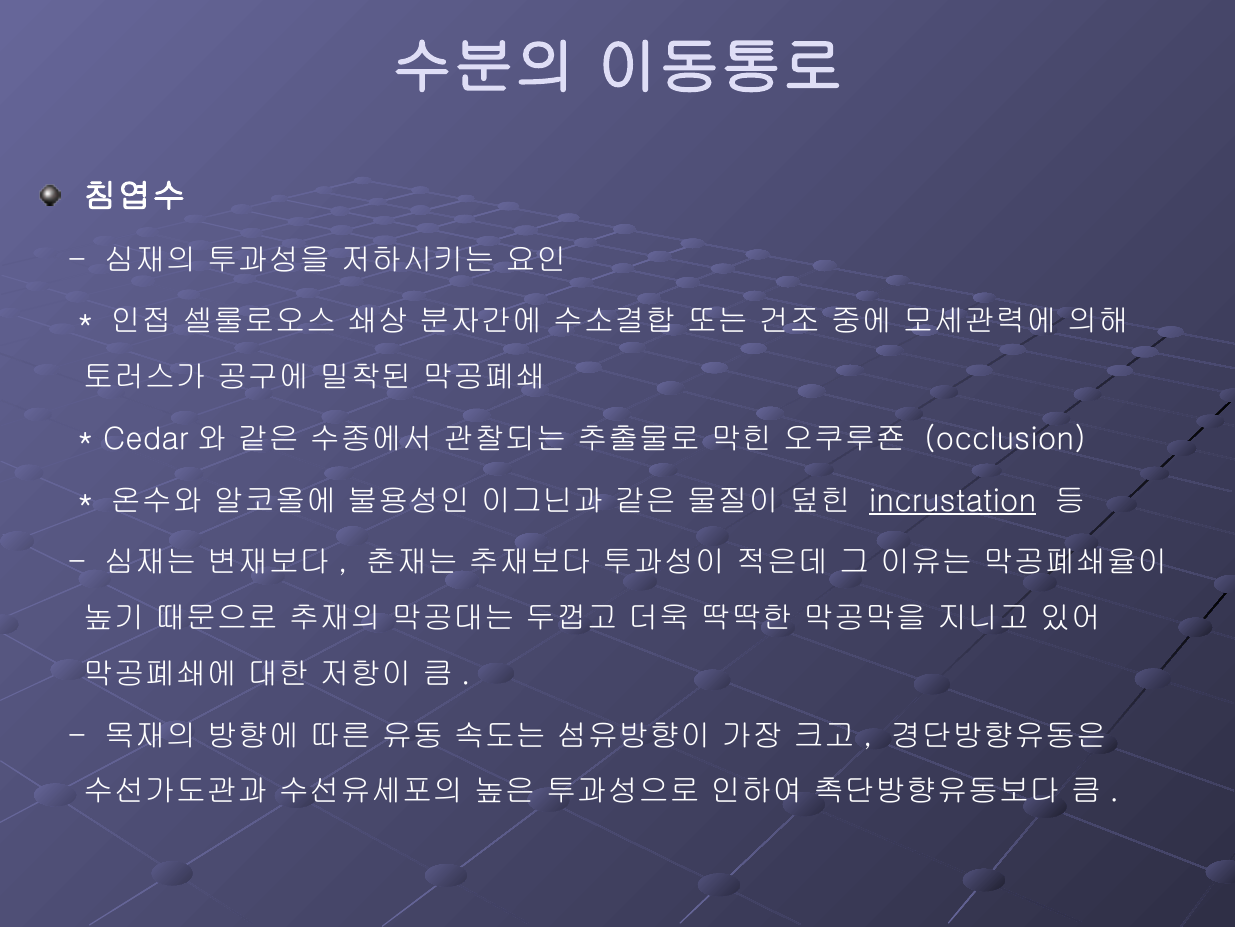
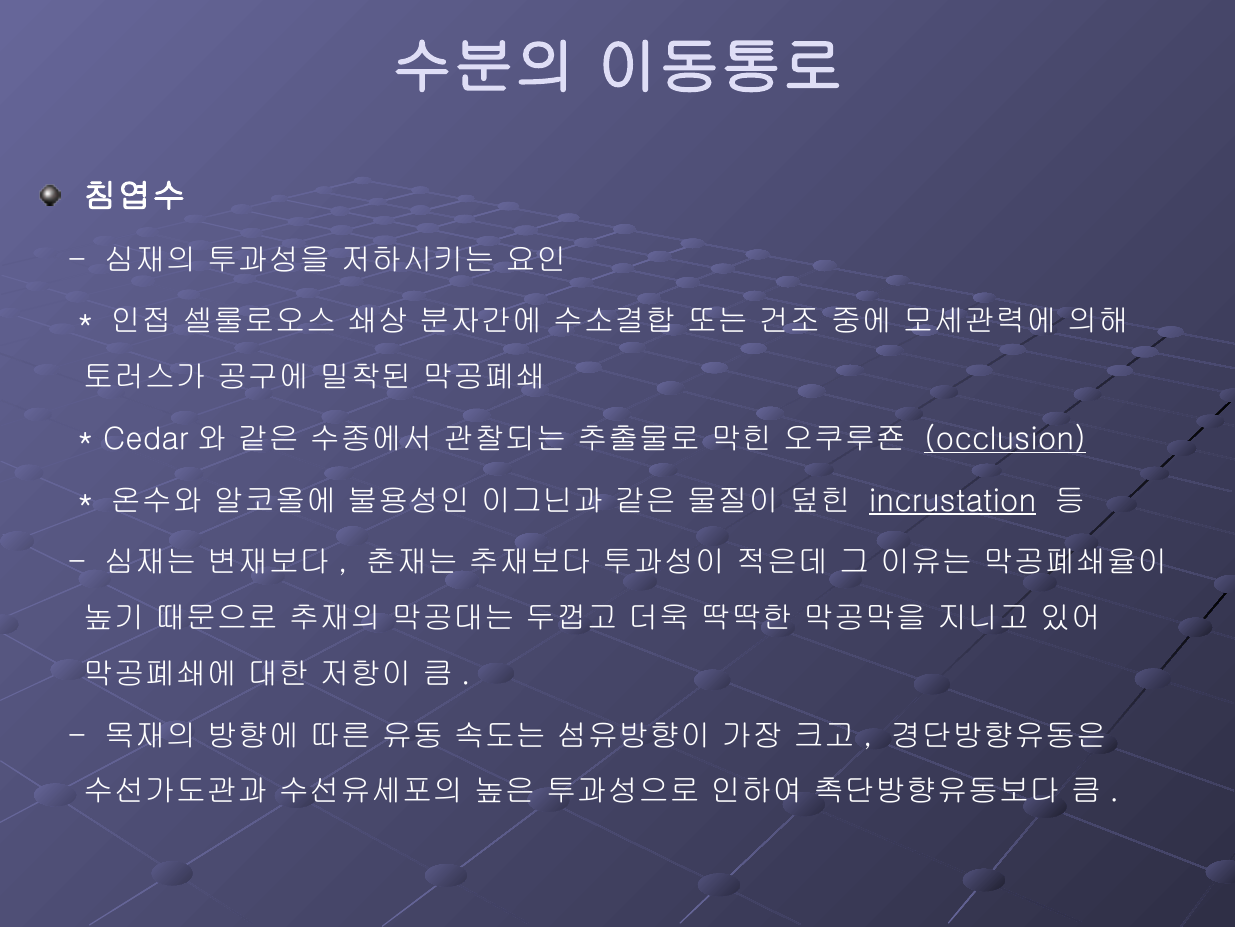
occlusion underline: none -> present
